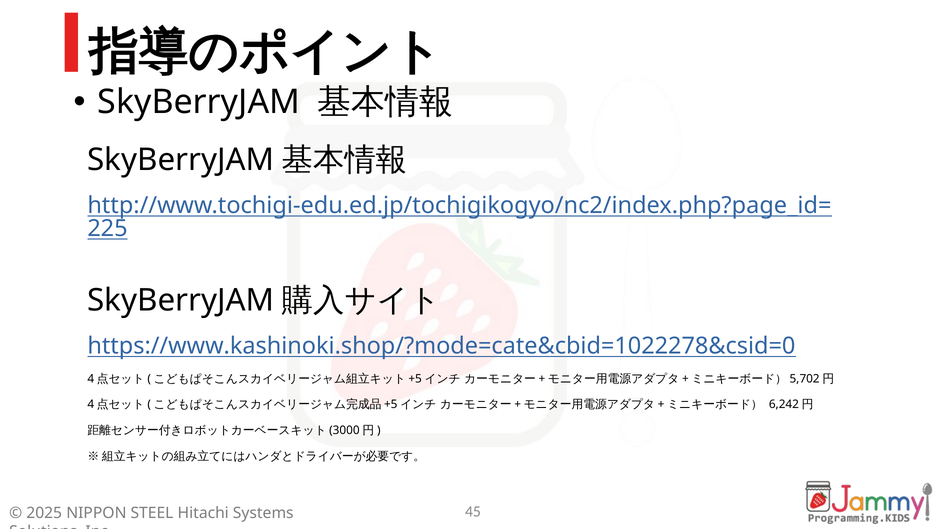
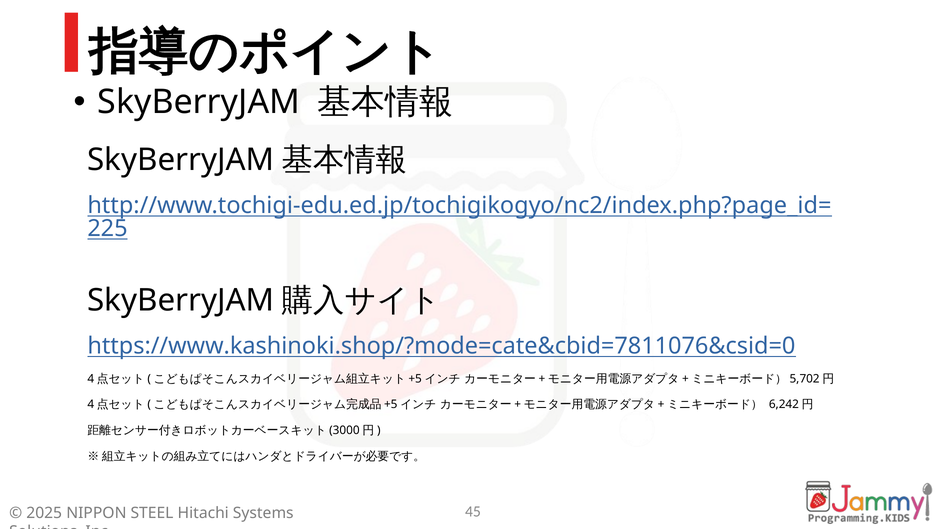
https://www.kashinoki.shop/?mode=cate&cbid=1022278&csid=0: https://www.kashinoki.shop/?mode=cate&cbid=1022278&csid=0 -> https://www.kashinoki.shop/?mode=cate&cbid=7811076&csid=0
